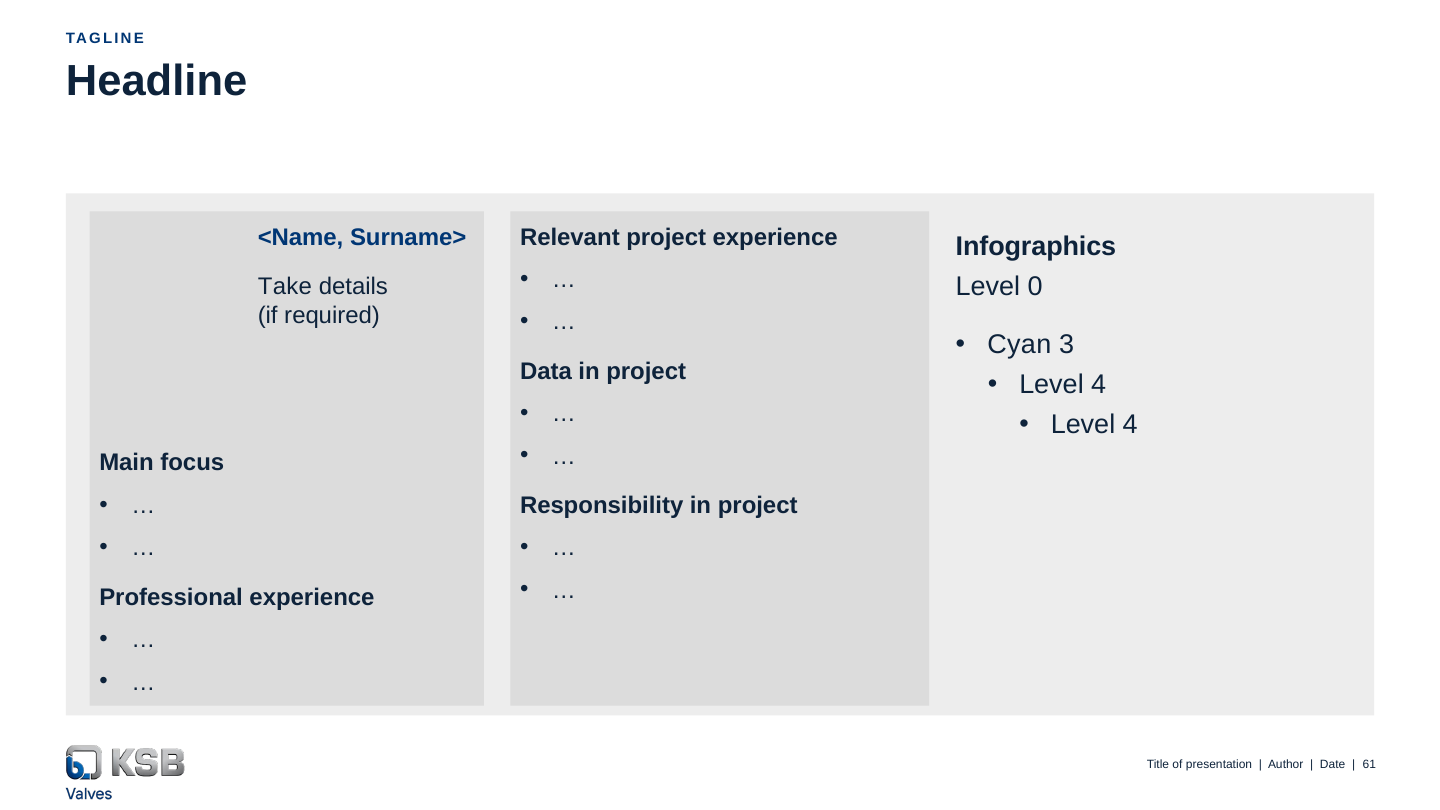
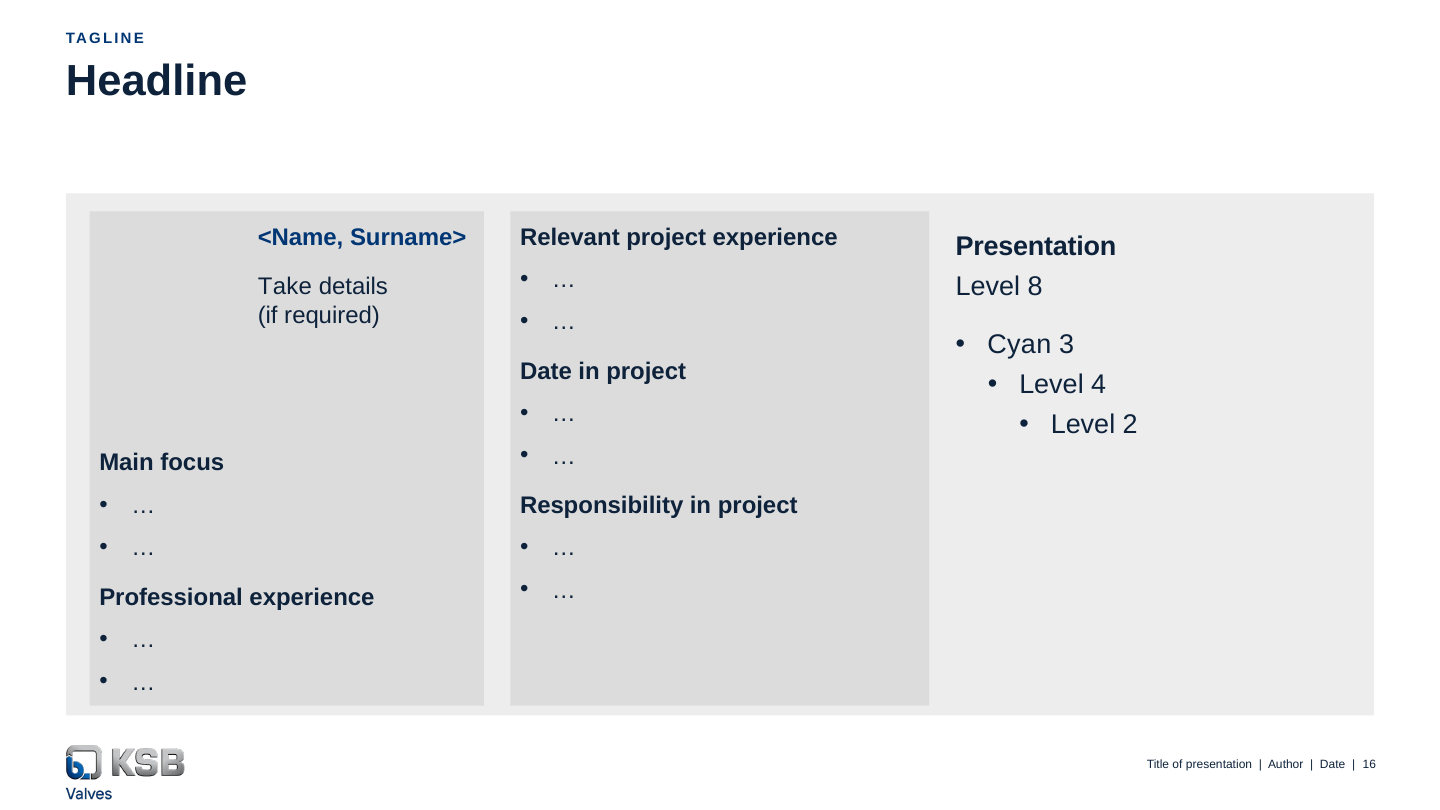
Infographics at (1036, 247): Infographics -> Presentation
0: 0 -> 8
Data at (546, 371): Data -> Date
4 at (1130, 425): 4 -> 2
61: 61 -> 16
